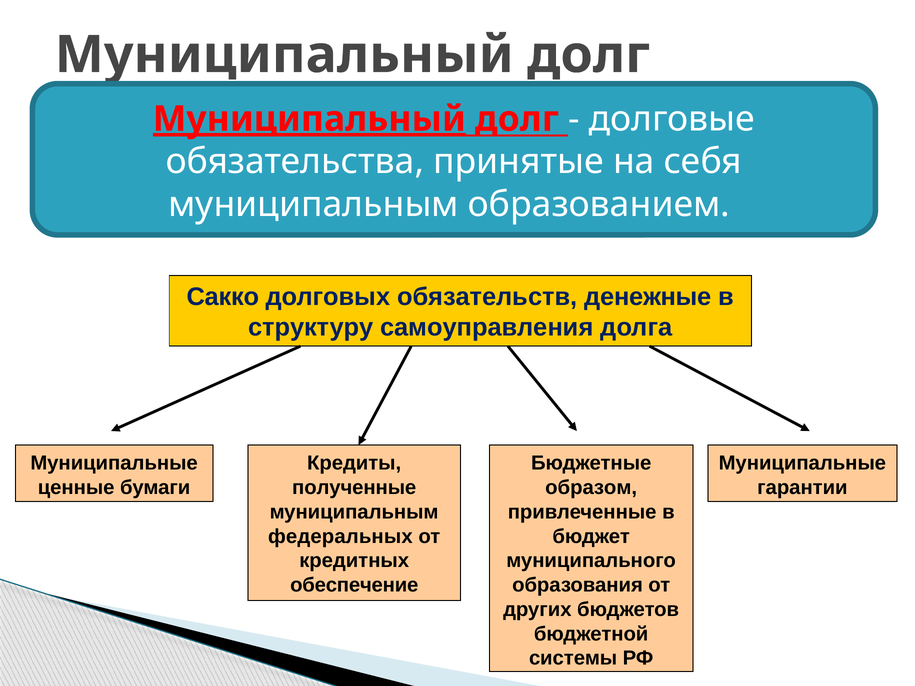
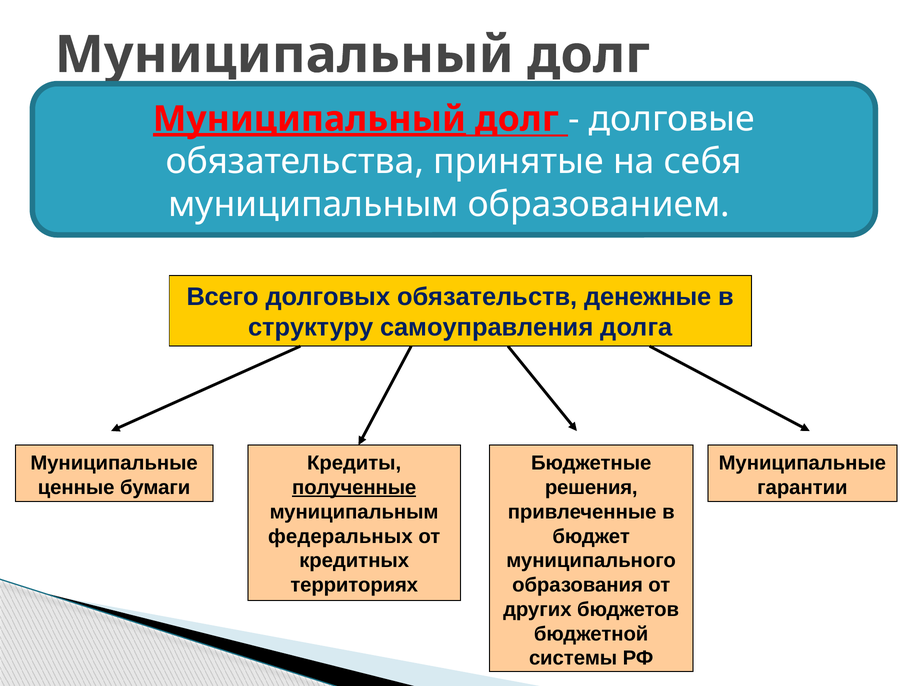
Сакко: Сакко -> Всего
полученные underline: none -> present
образом: образом -> решения
обеспечение: обеспечение -> территориях
